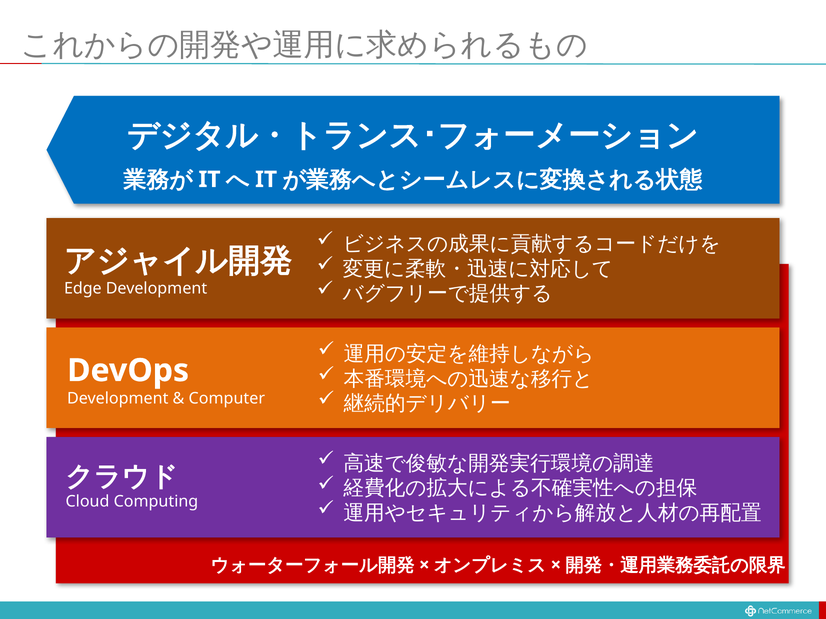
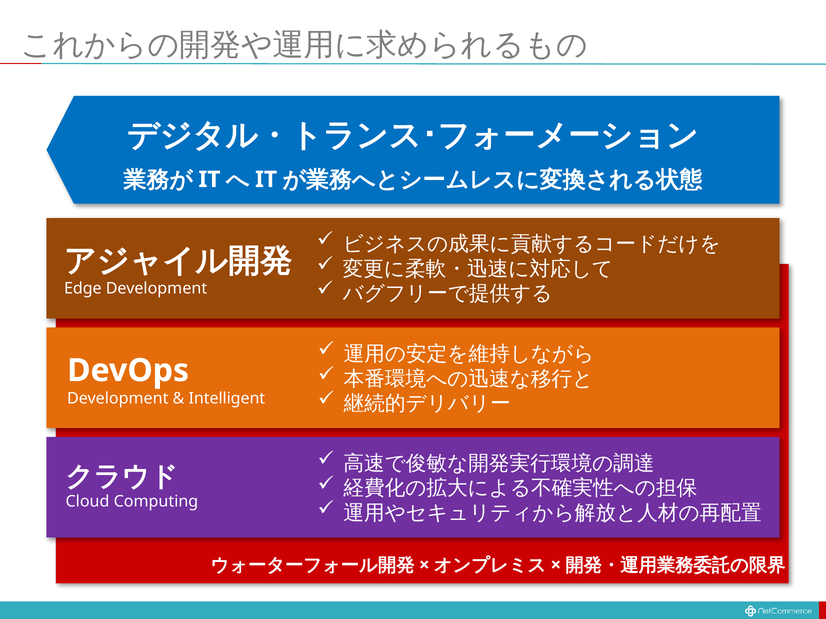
Computer: Computer -> Intelligent
